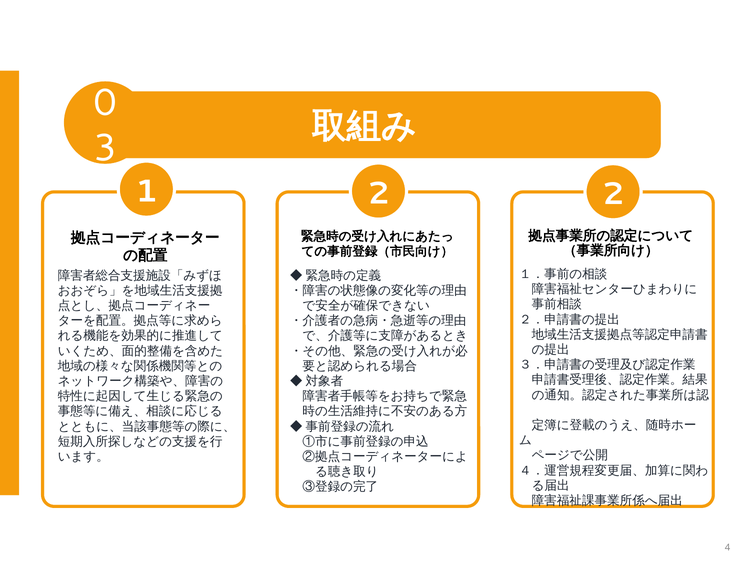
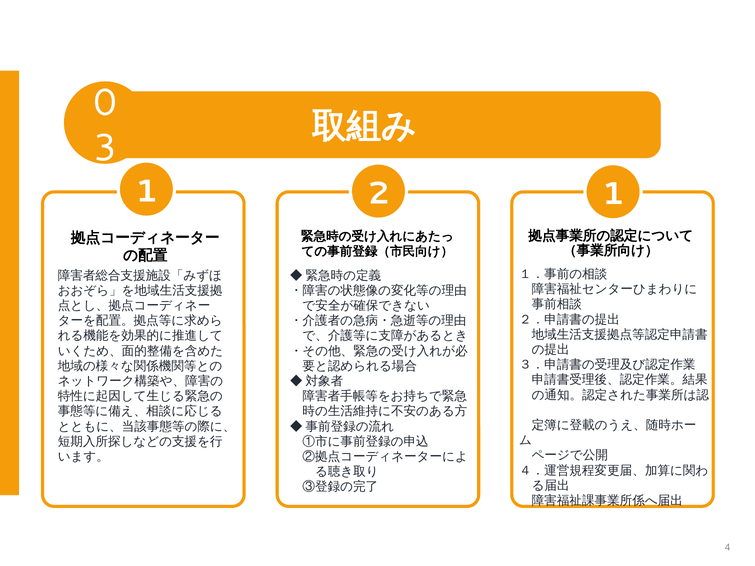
2 2: 2 -> 1
